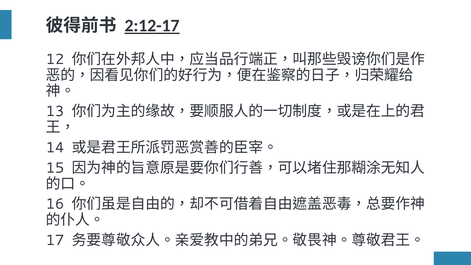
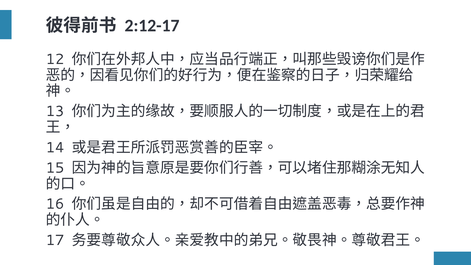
2:12-17 underline: present -> none
